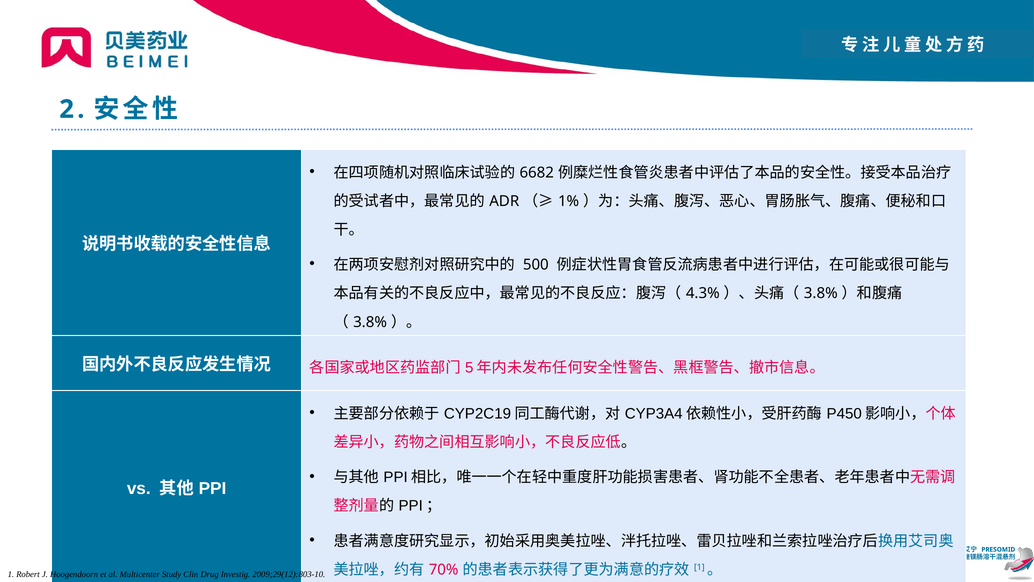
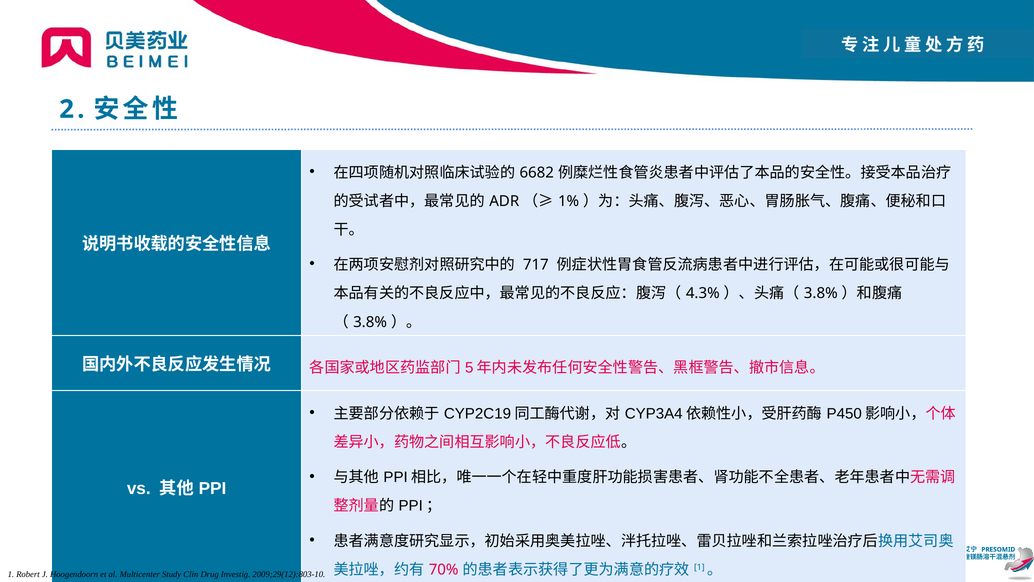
500: 500 -> 717
